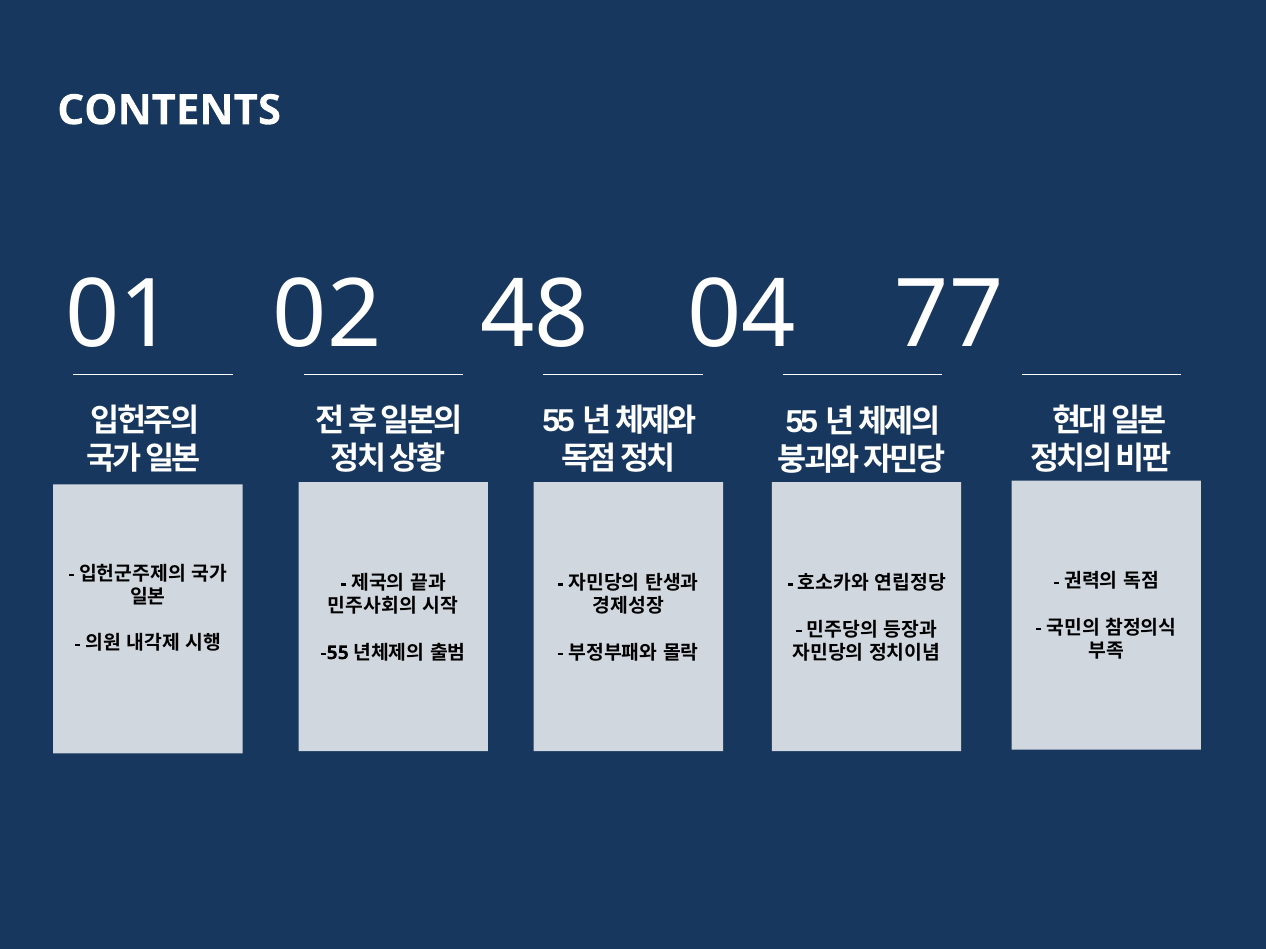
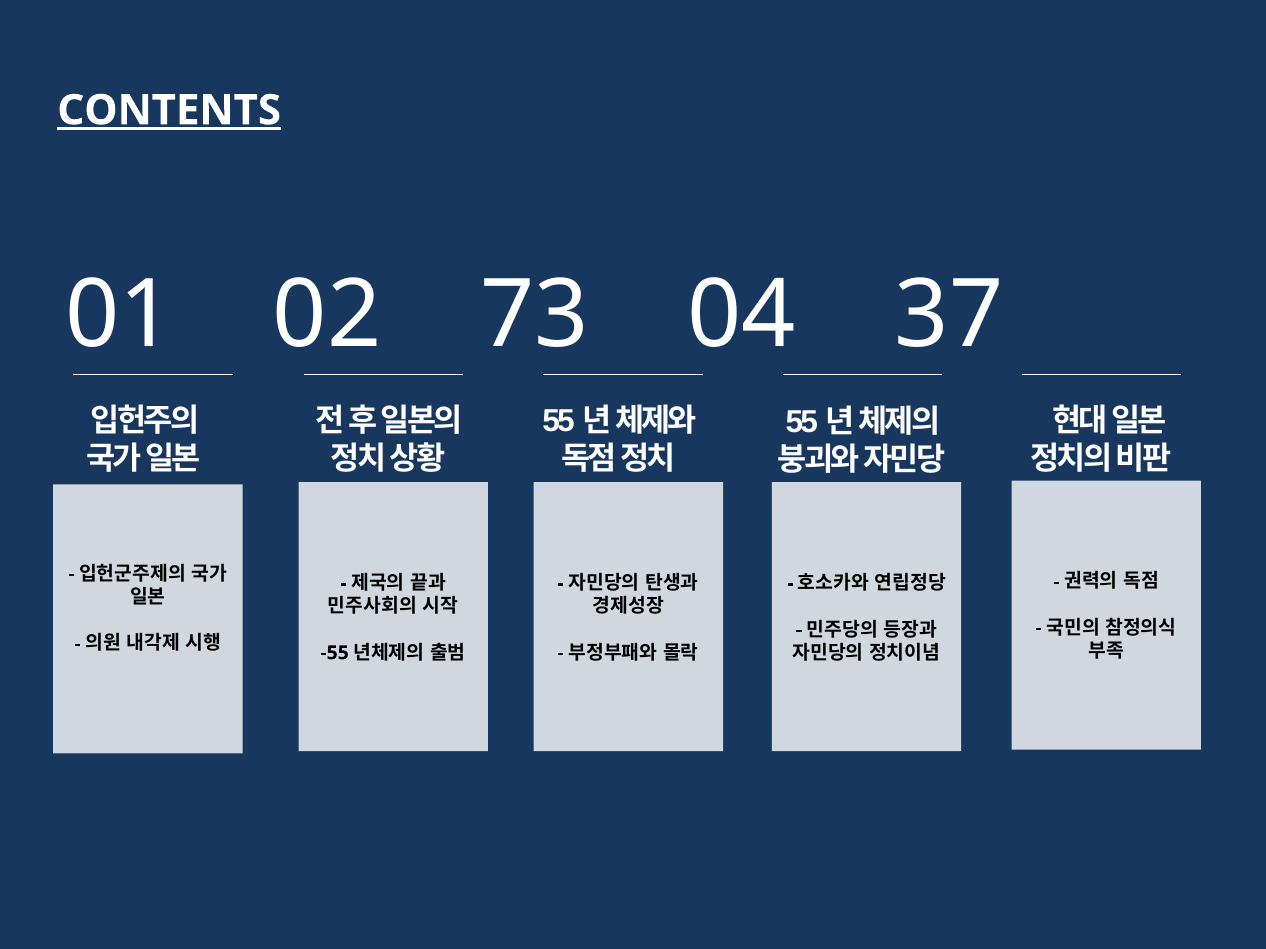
CONTENTS underline: none -> present
48: 48 -> 73
77: 77 -> 37
